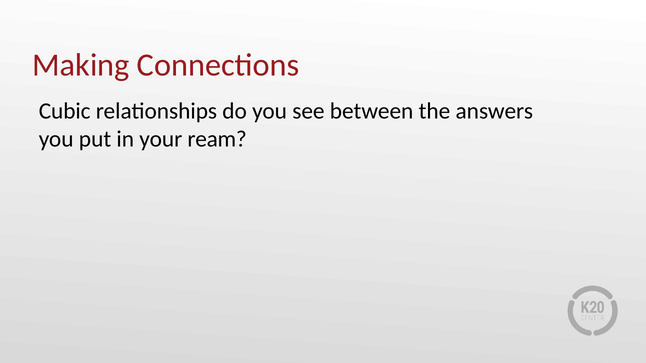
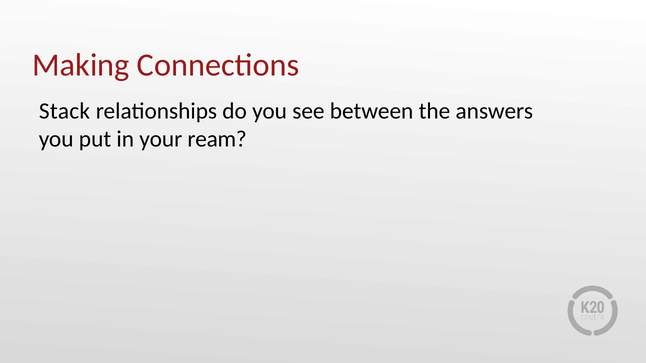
Cubic: Cubic -> Stack
